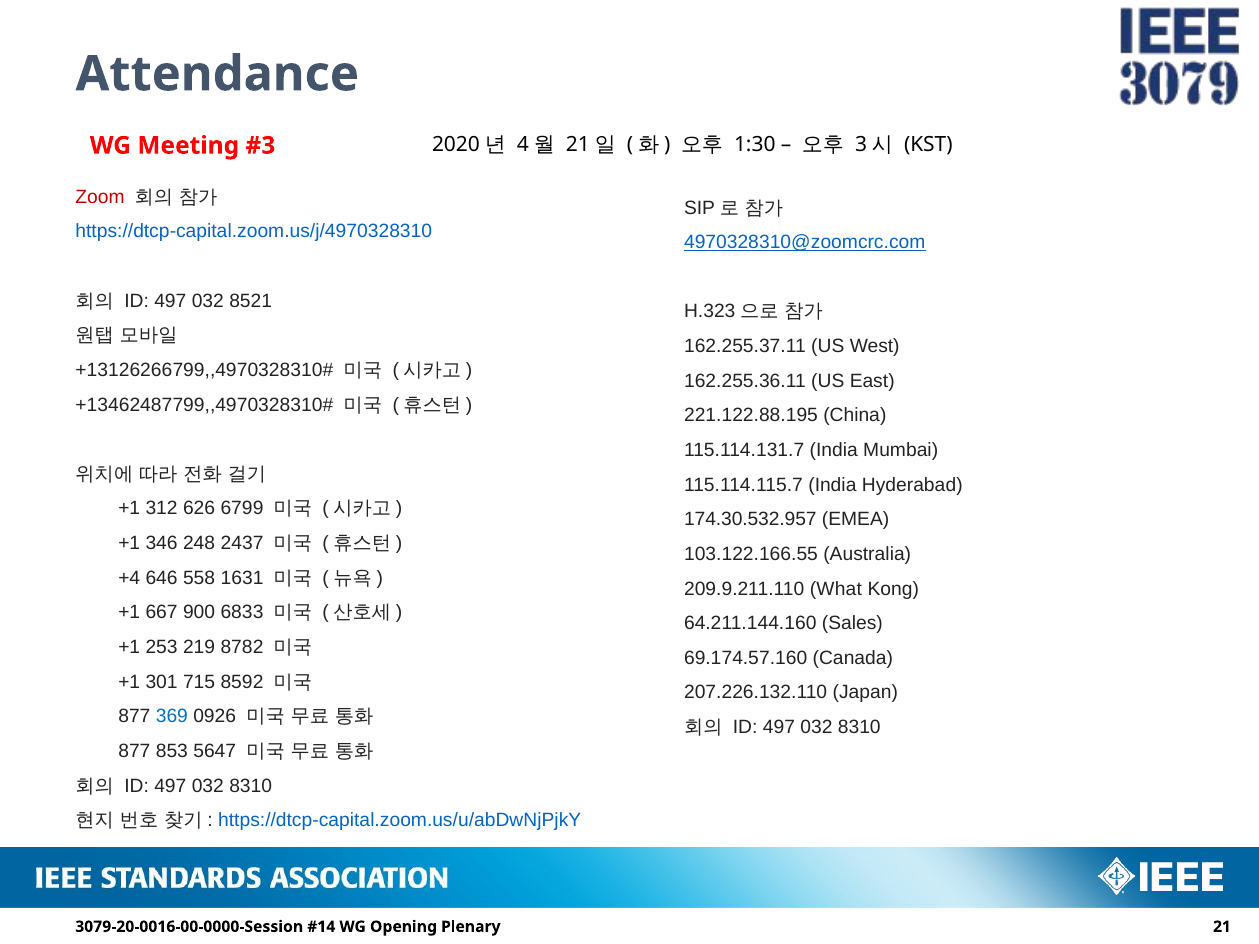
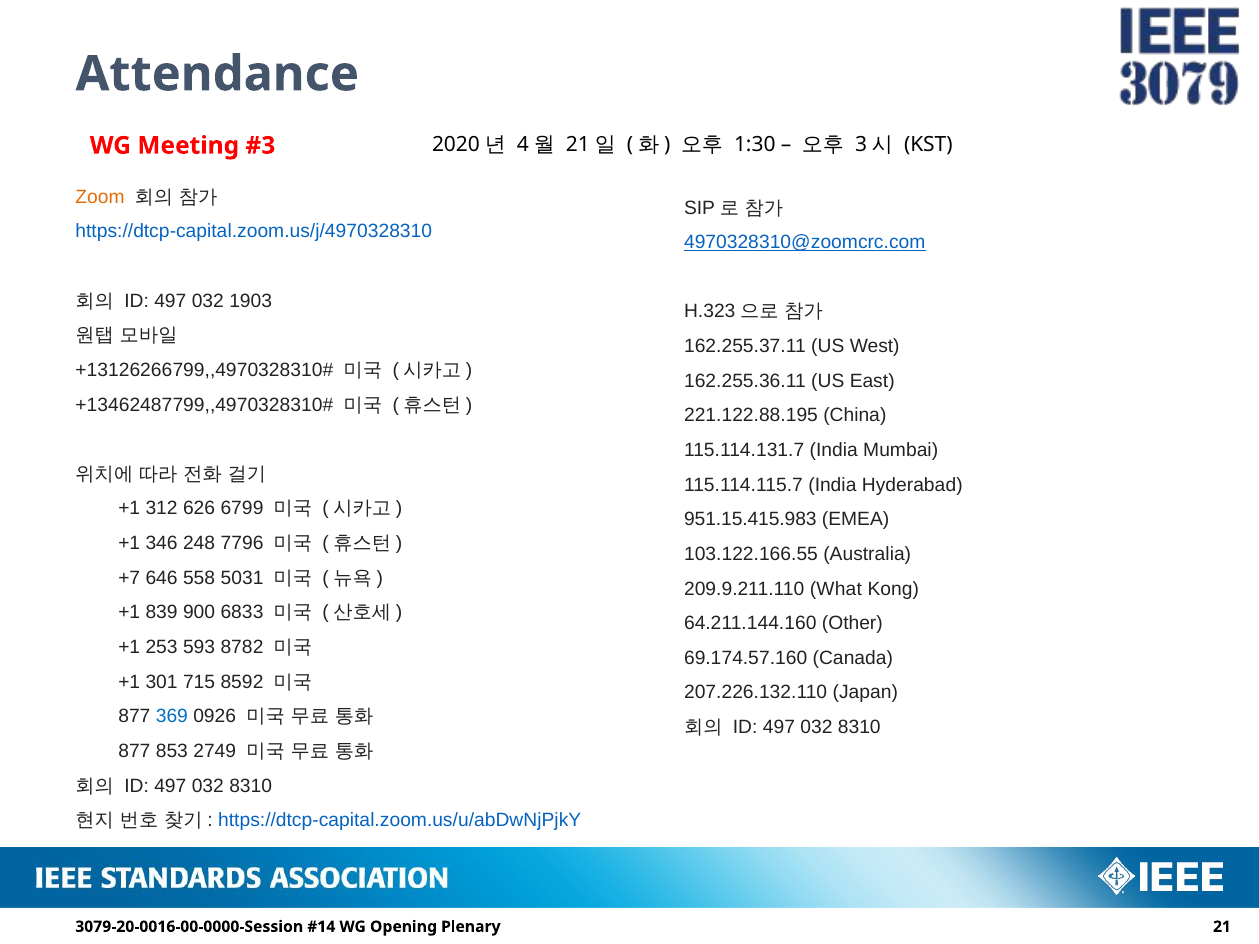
Zoom colour: red -> orange
8521: 8521 -> 1903
174.30.532.957: 174.30.532.957 -> 951.15.415.983
2437: 2437 -> 7796
+4: +4 -> +7
1631: 1631 -> 5031
667: 667 -> 839
Sales: Sales -> Other
219: 219 -> 593
5647: 5647 -> 2749
